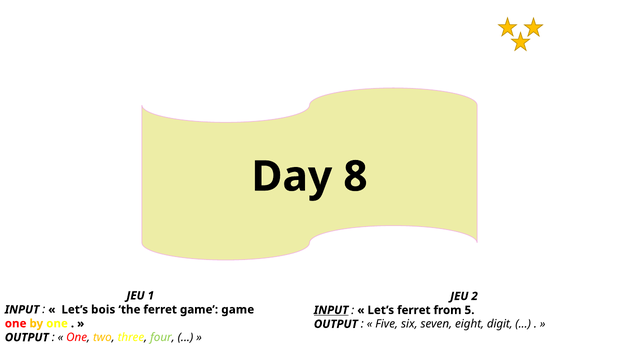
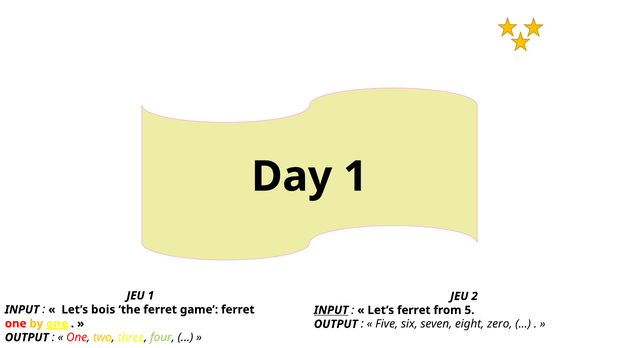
Day 8: 8 -> 1
game game: game -> ferret
one at (57, 324) underline: none -> present
digit: digit -> zero
